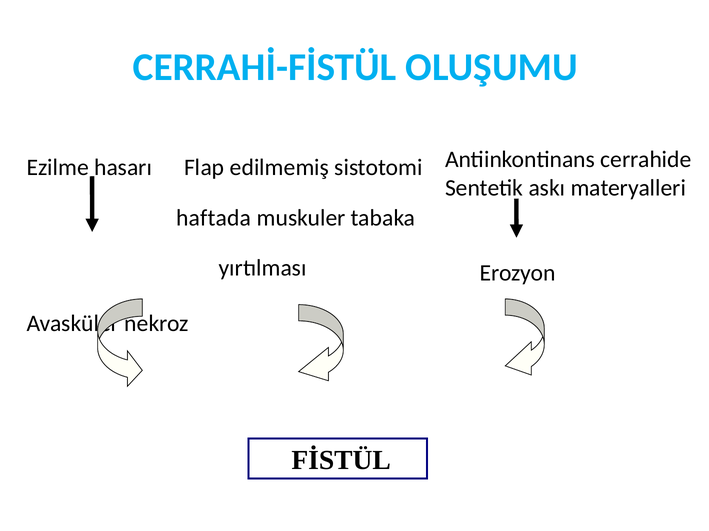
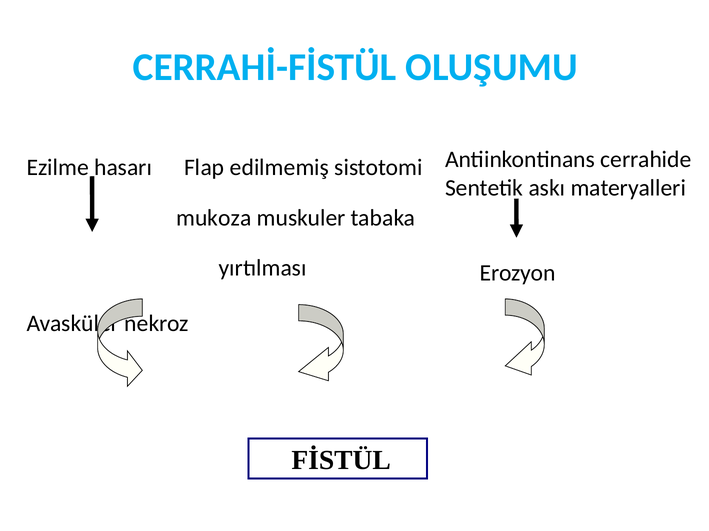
haftada: haftada -> mukoza
